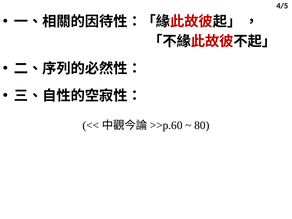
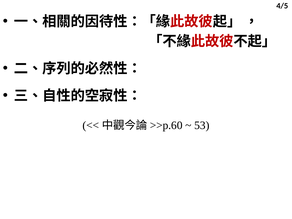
80: 80 -> 53
